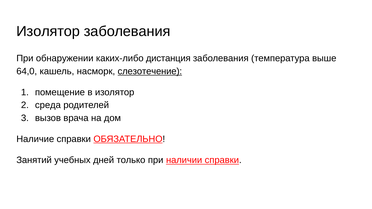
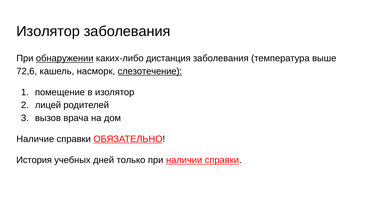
обнаружении underline: none -> present
64,0: 64,0 -> 72,6
среда: среда -> лицей
Занятий: Занятий -> История
